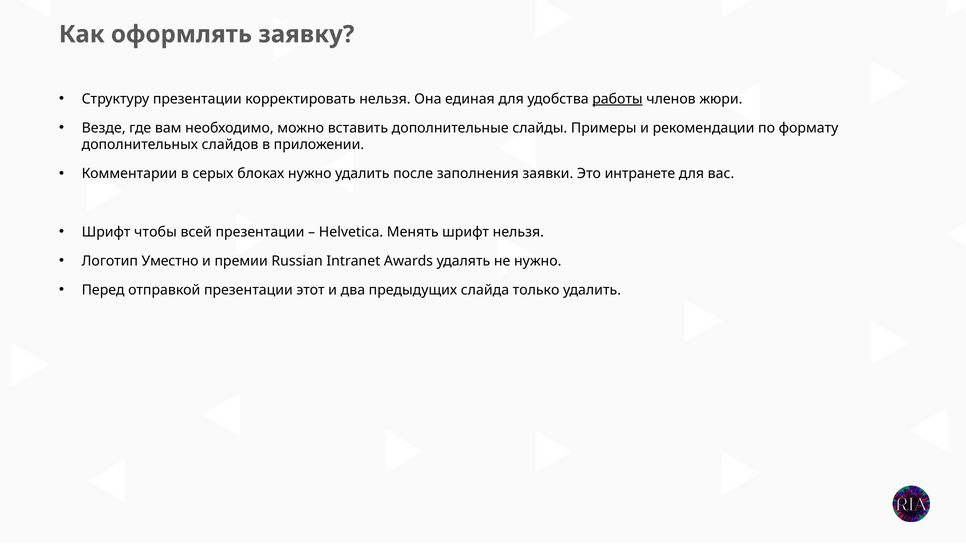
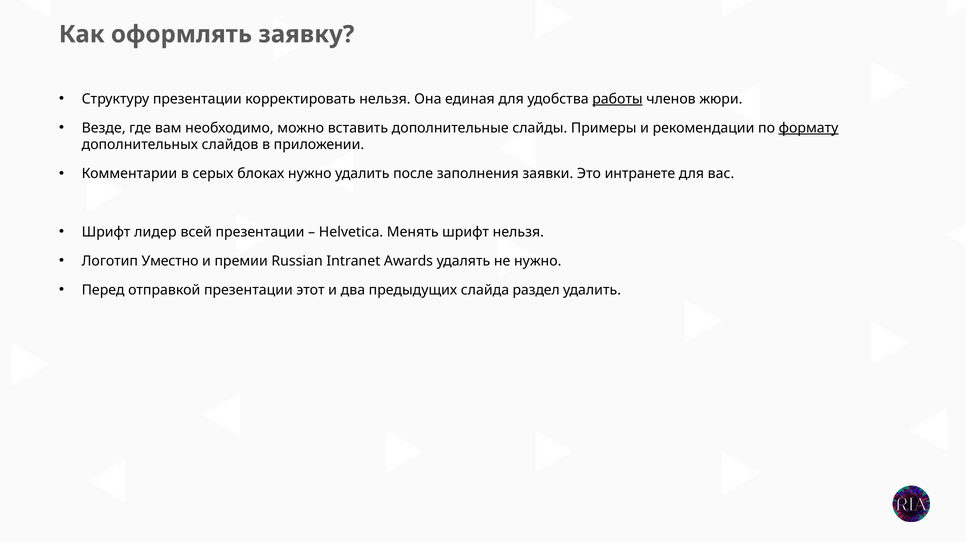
формату underline: none -> present
чтобы: чтобы -> лидер
только: только -> раздел
